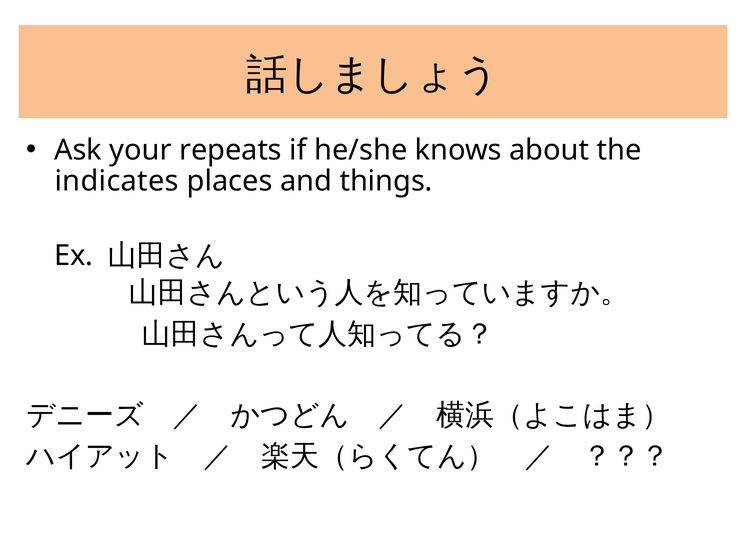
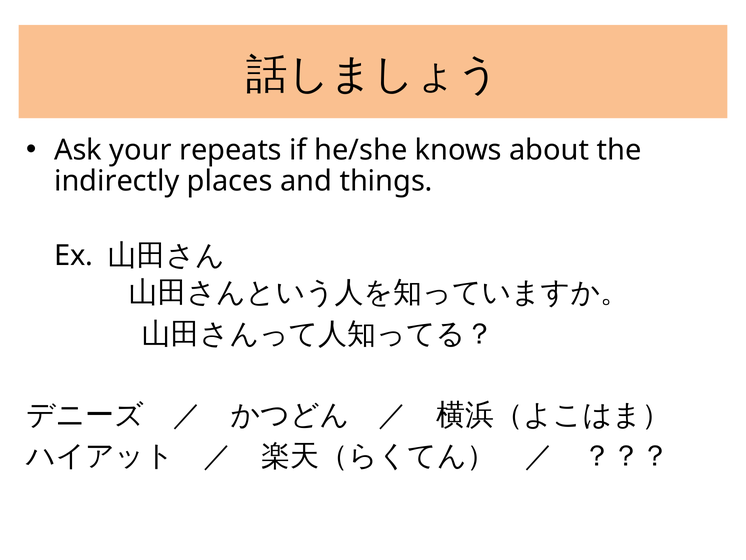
indicates: indicates -> indirectly
